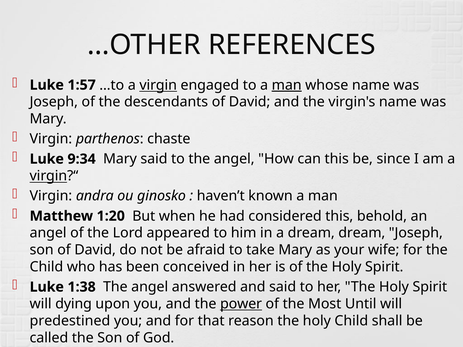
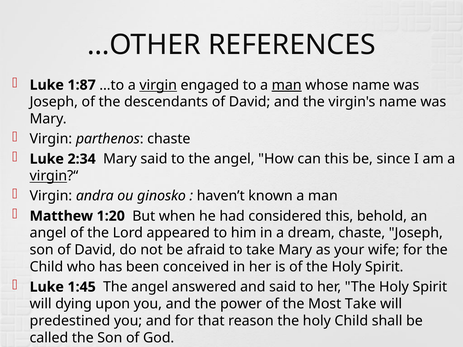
1:57: 1:57 -> 1:87
9:34: 9:34 -> 2:34
dream dream: dream -> chaste
1:38: 1:38 -> 1:45
power underline: present -> none
Most Until: Until -> Take
